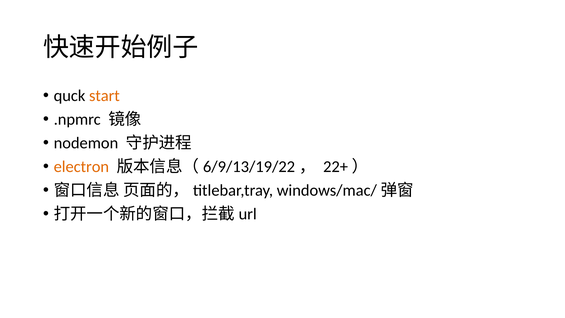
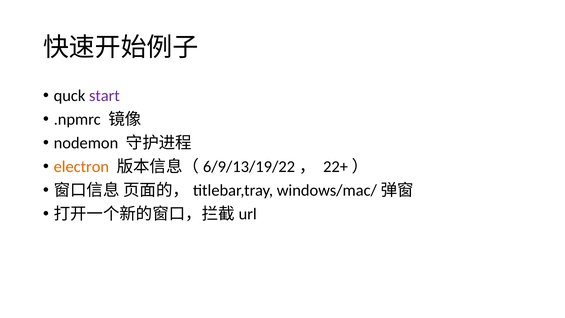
start colour: orange -> purple
